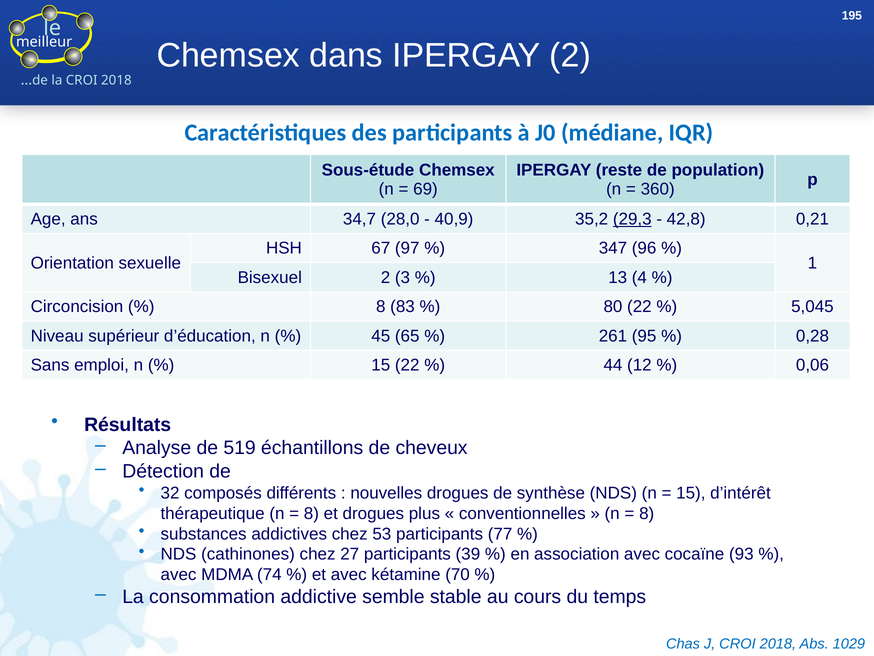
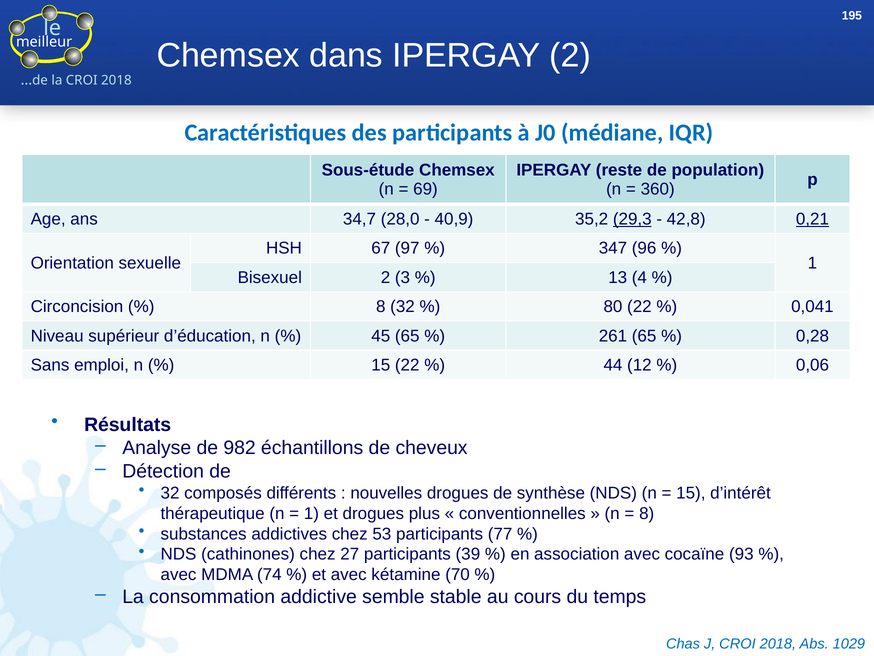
0,21 underline: none -> present
8 83: 83 -> 32
5,045: 5,045 -> 0,041
261 95: 95 -> 65
519: 519 -> 982
8 at (311, 513): 8 -> 1
